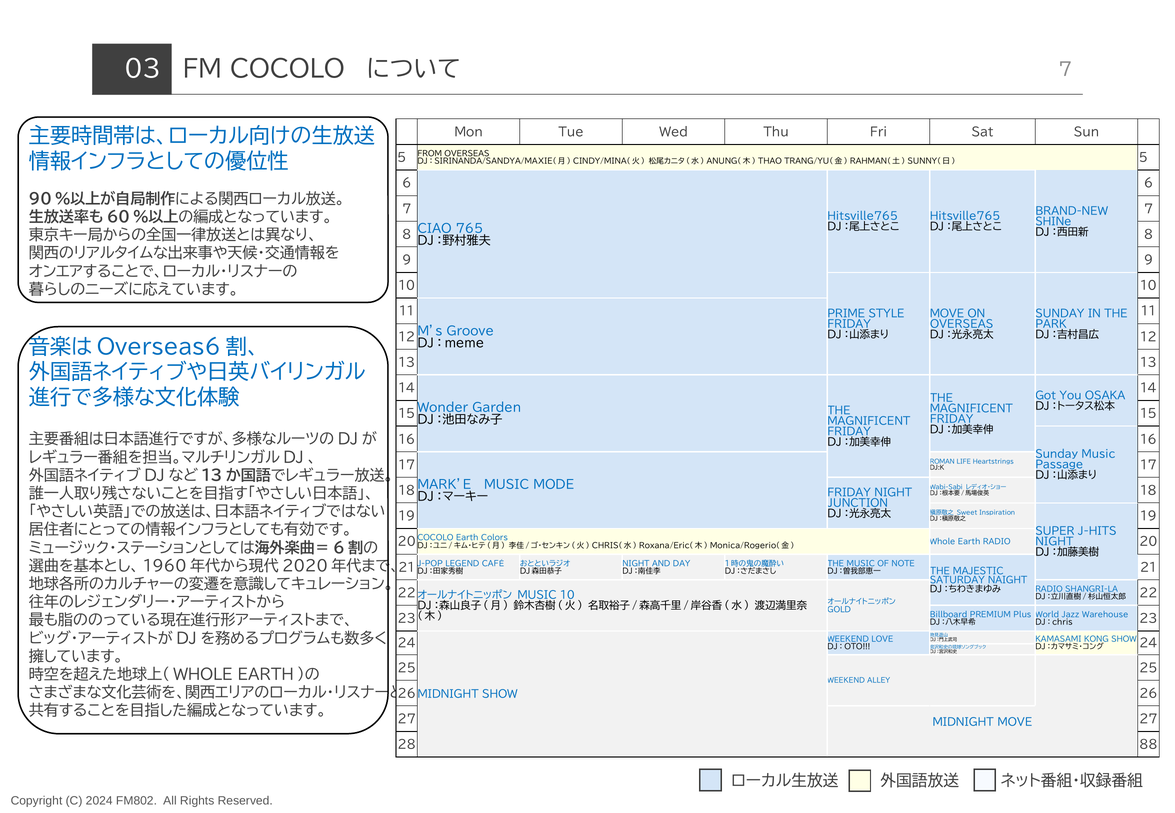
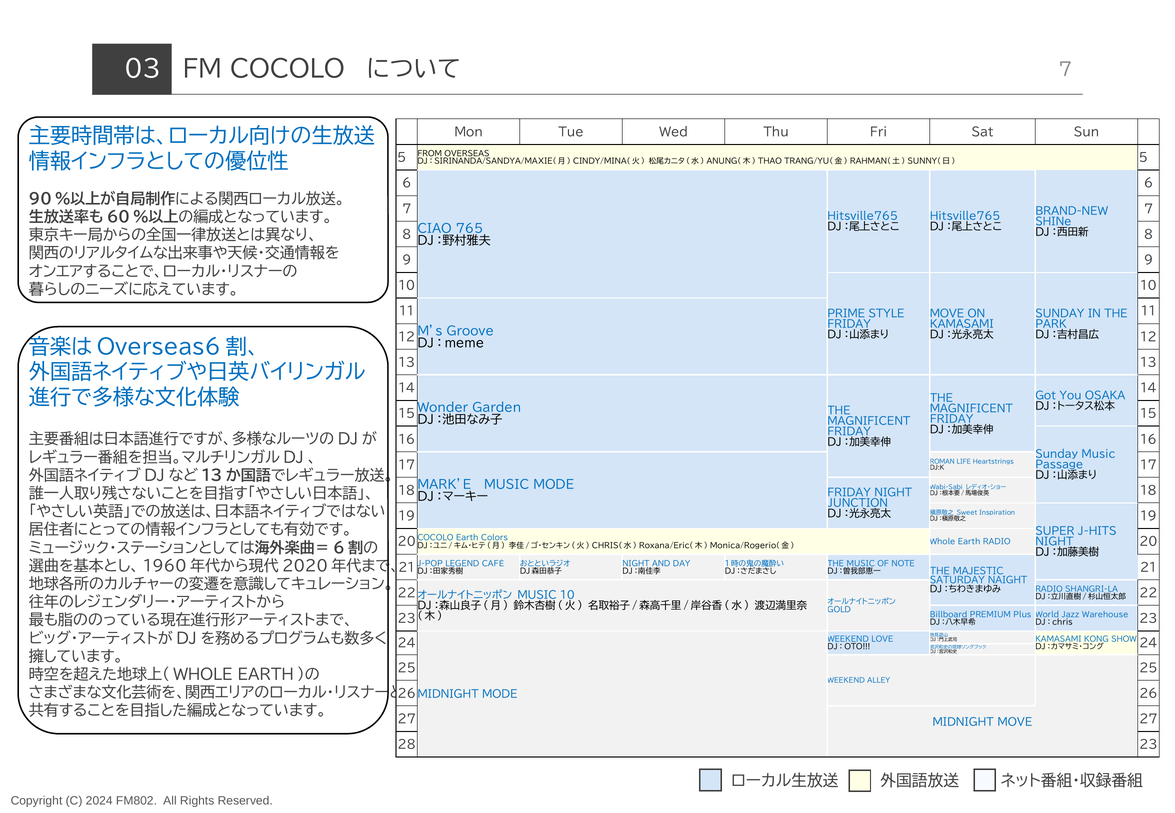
OVERSEAS at (962, 324): OVERSEAS -> KAMASAMI
MIDNIGHT SHOW: SHOW -> MODE
28 88: 88 -> 23
